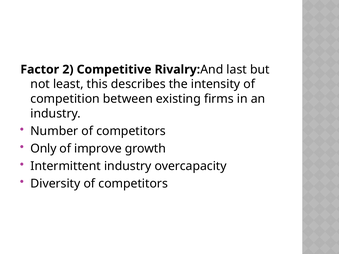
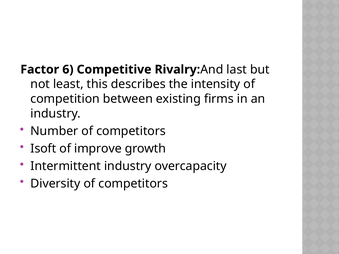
2: 2 -> 6
Only: Only -> Isoft
